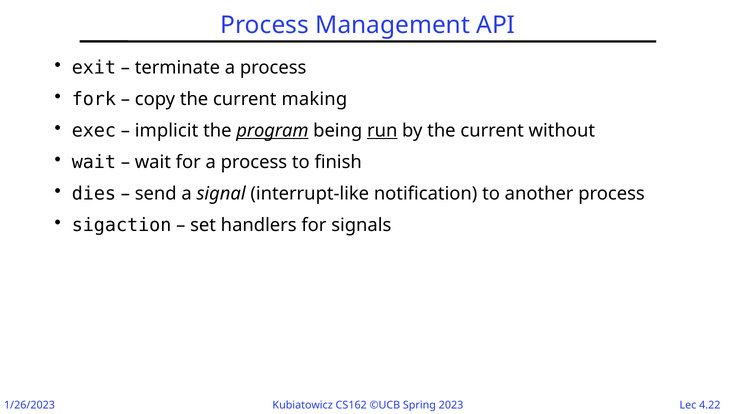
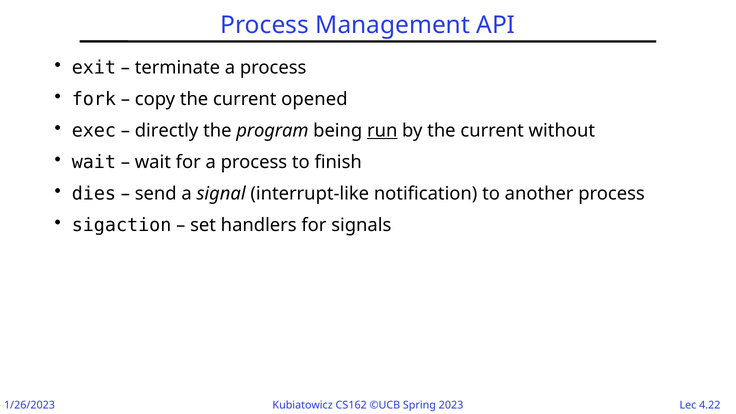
making: making -> opened
implicit: implicit -> directly
program underline: present -> none
